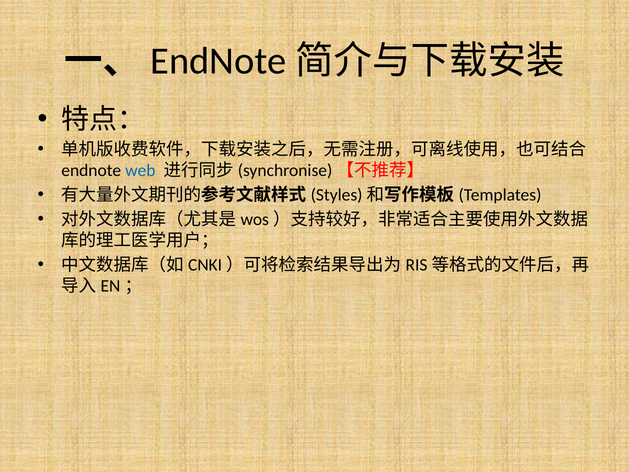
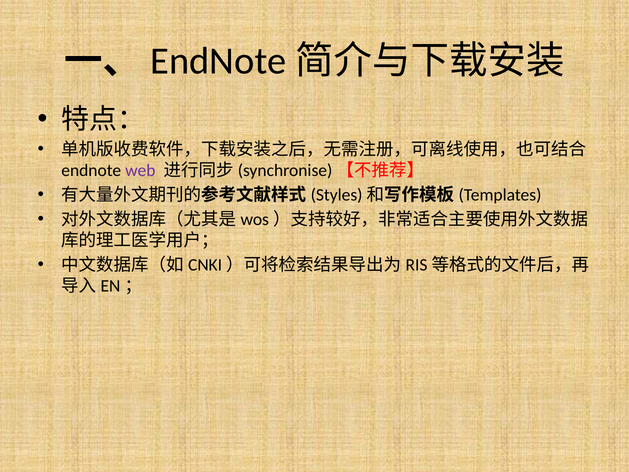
web colour: blue -> purple
